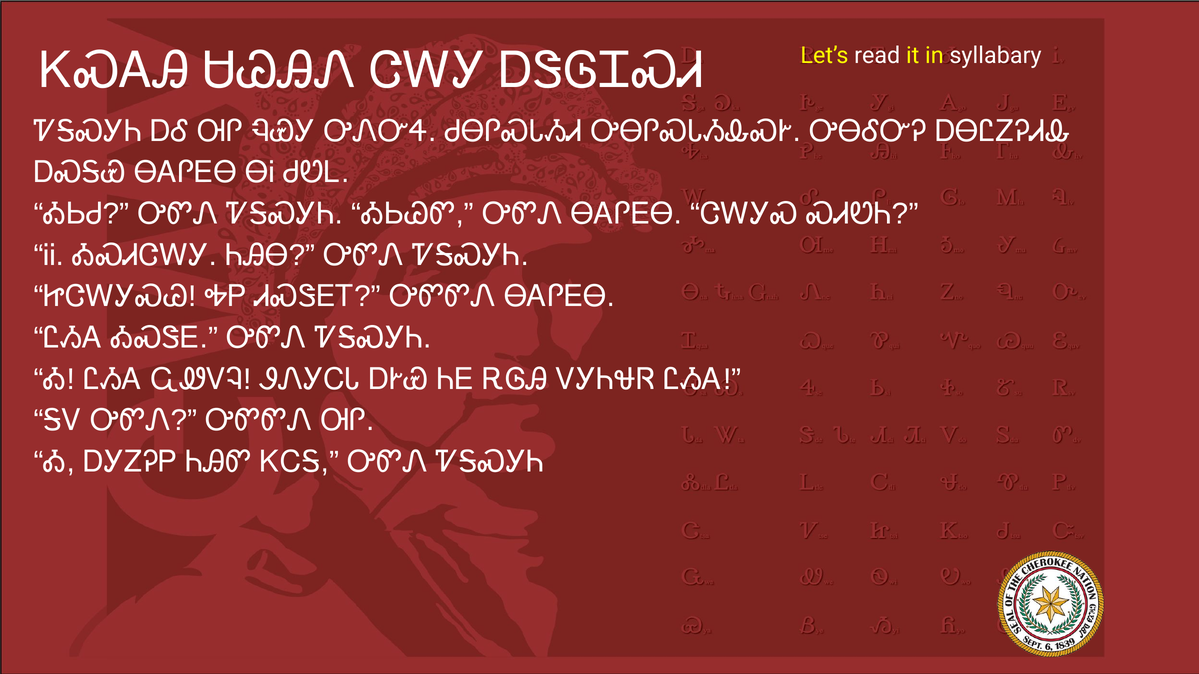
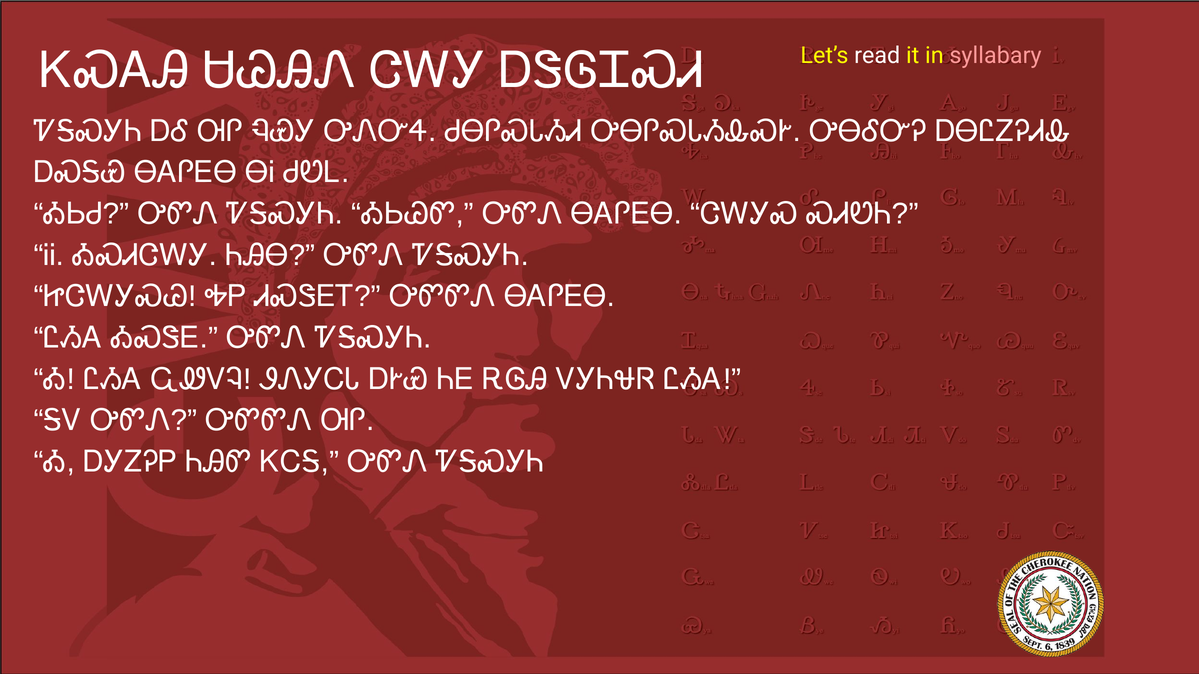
syllabary colour: white -> pink
